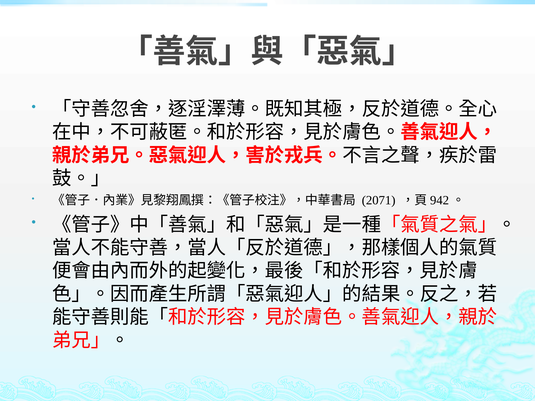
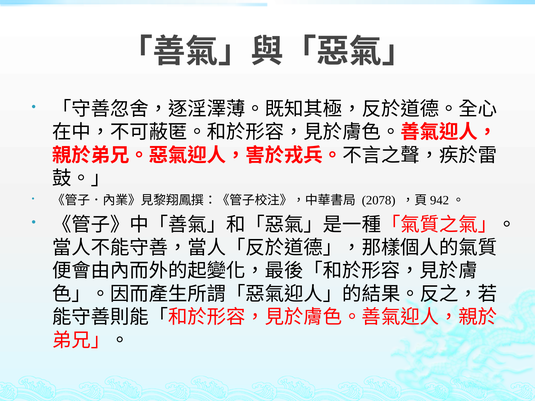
2071: 2071 -> 2078
